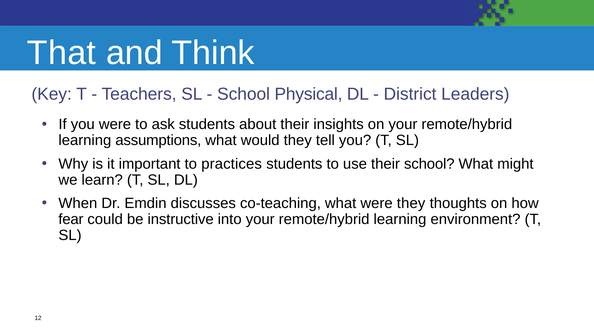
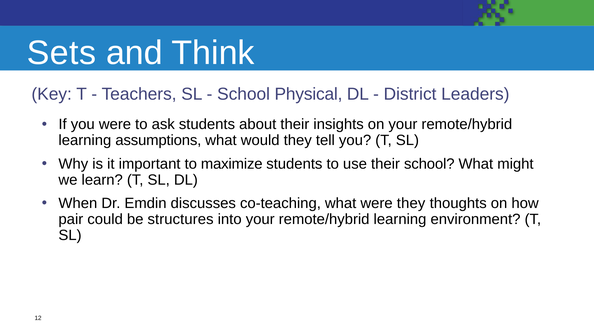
That: That -> Sets
practices: practices -> maximize
fear: fear -> pair
instructive: instructive -> structures
